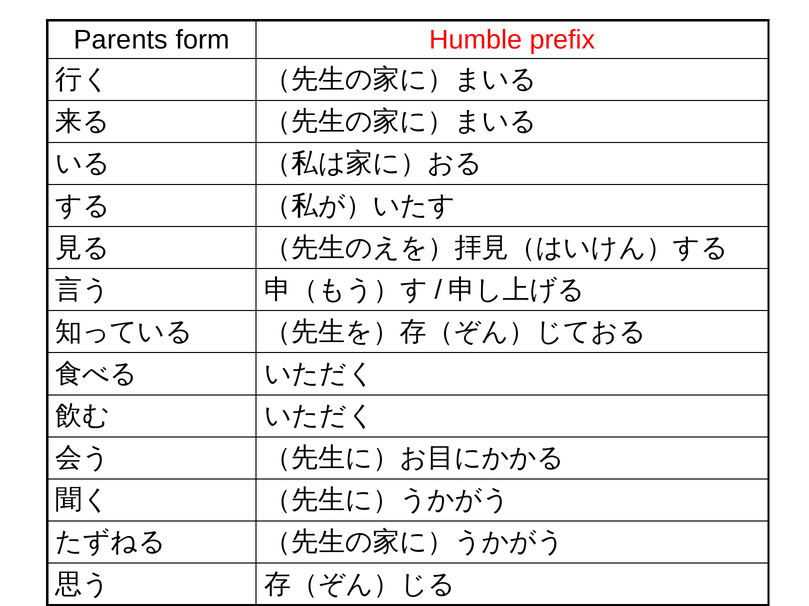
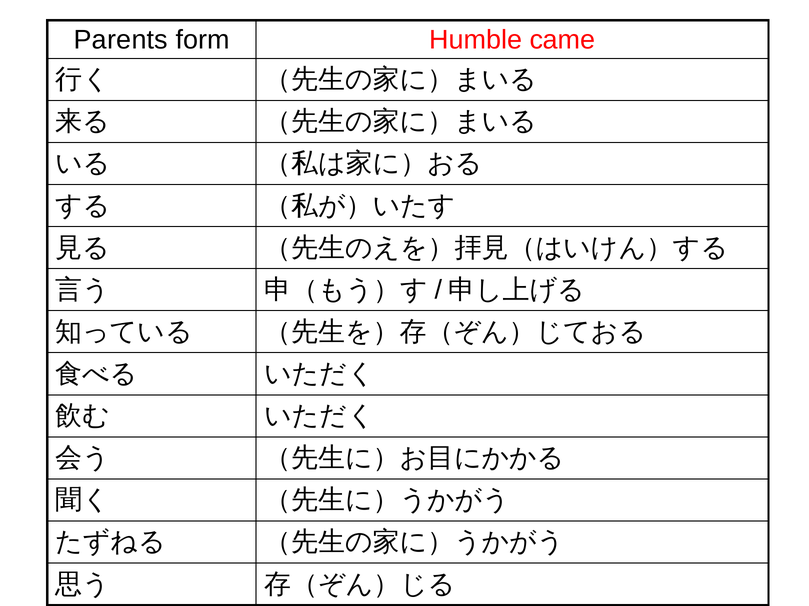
prefix: prefix -> came
